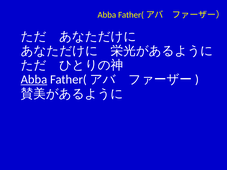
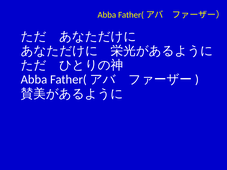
Abba at (34, 80) underline: present -> none
